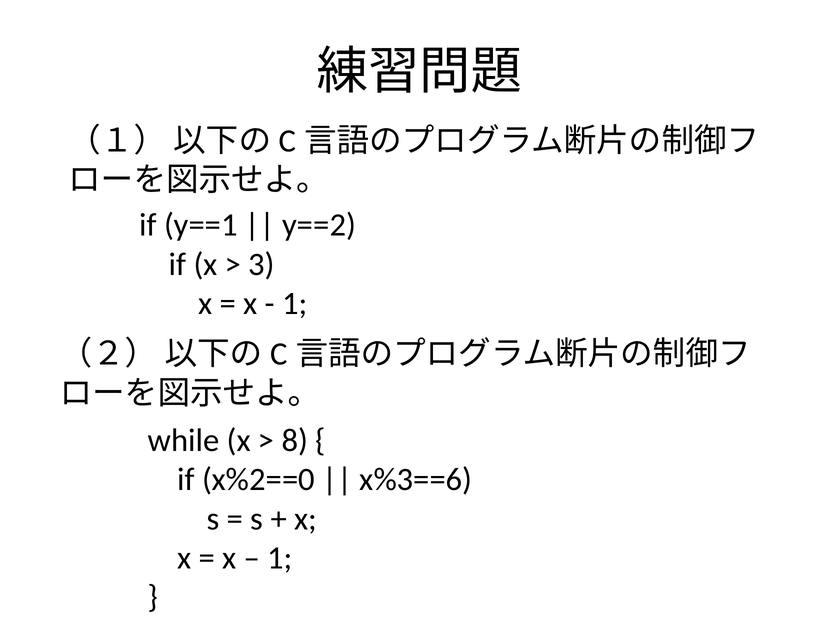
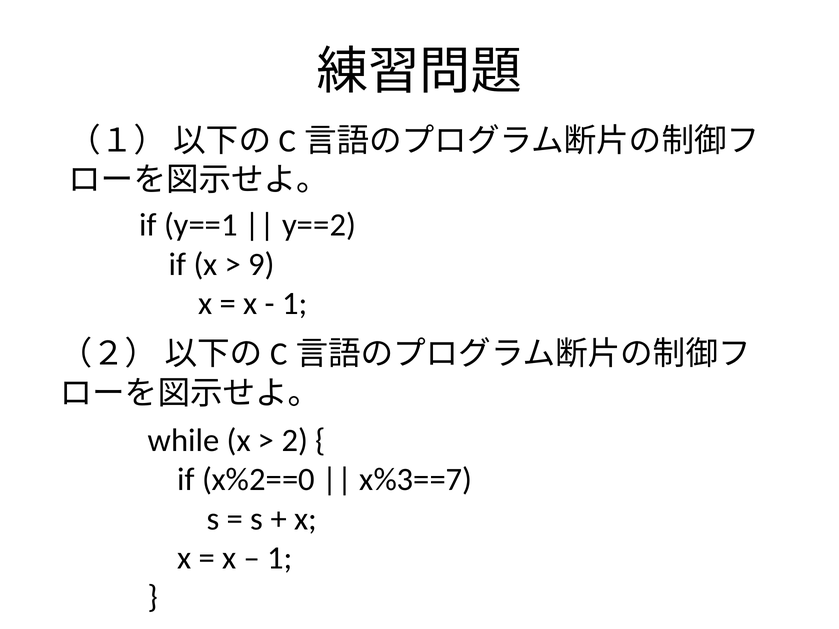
3: 3 -> 9
8: 8 -> 2
x%3==6: x%3==6 -> x%3==7
